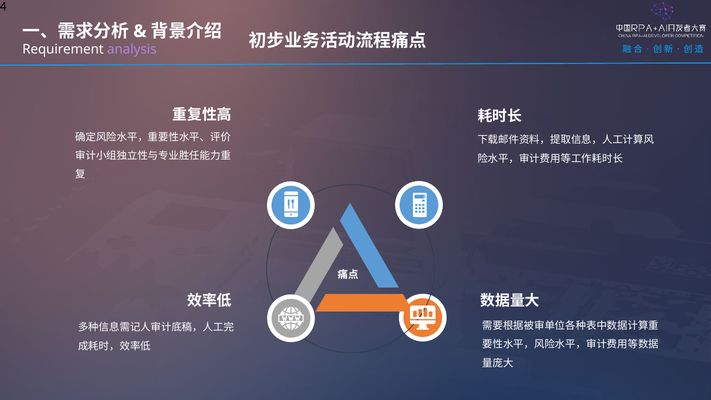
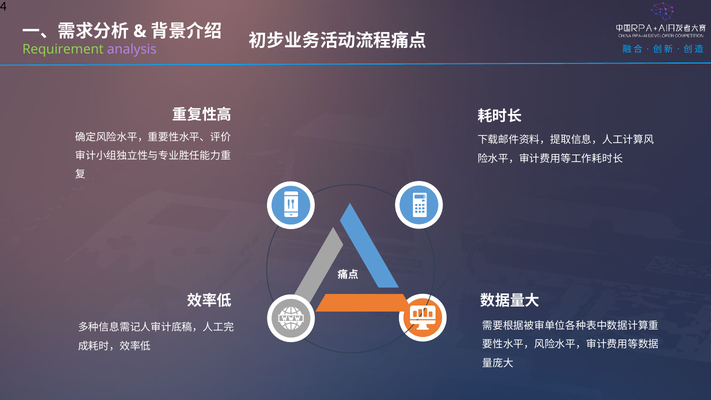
Requirement colour: white -> light green
